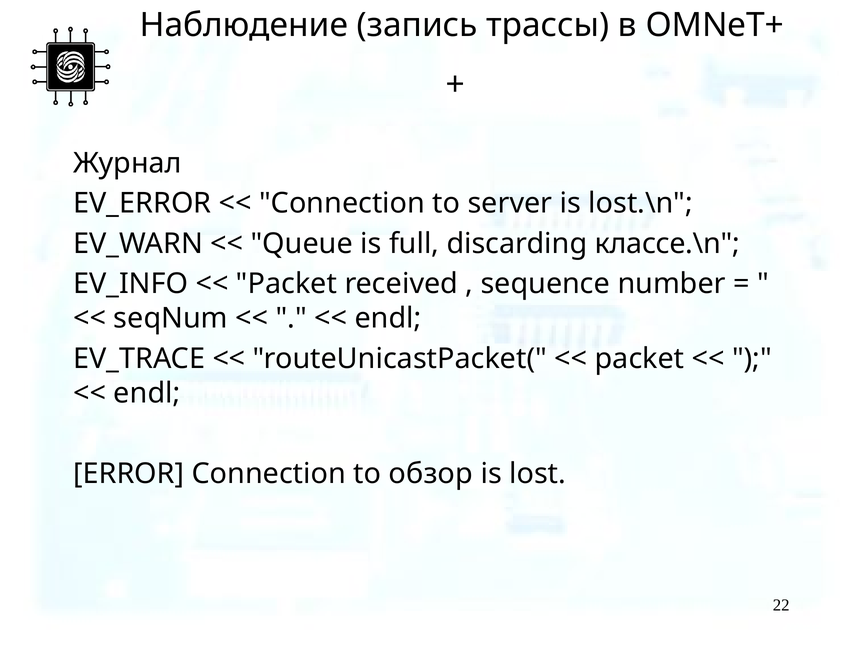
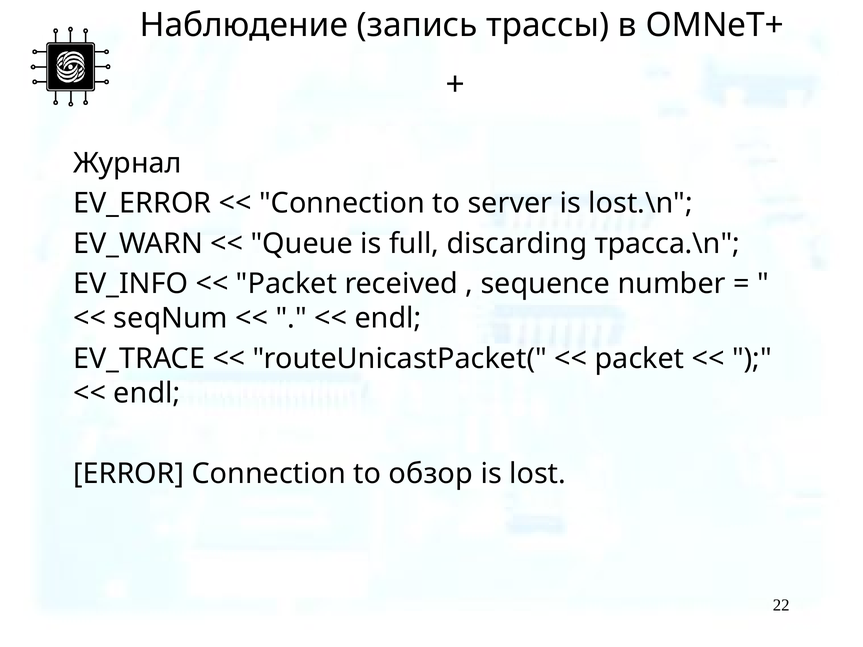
классе.\n: классе.\n -> трасса.\n
